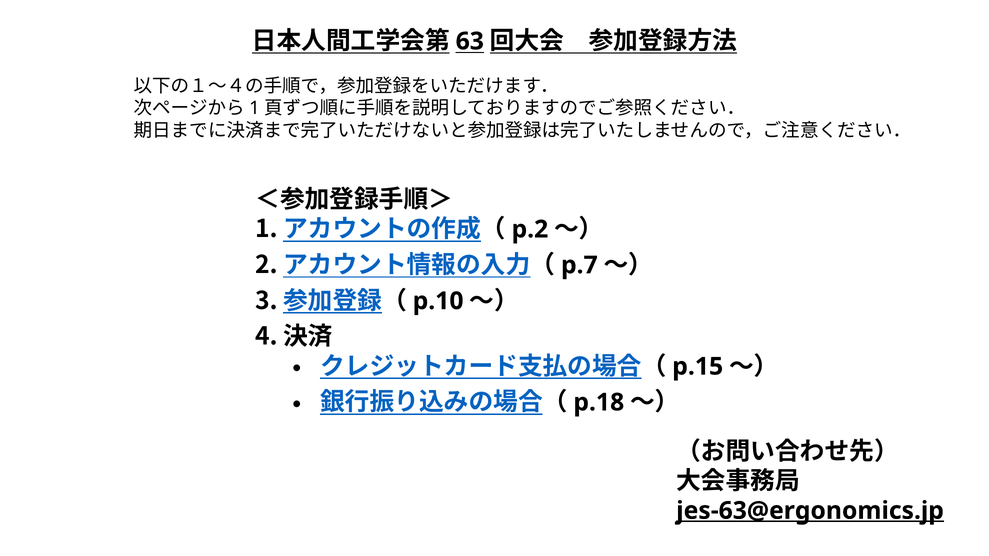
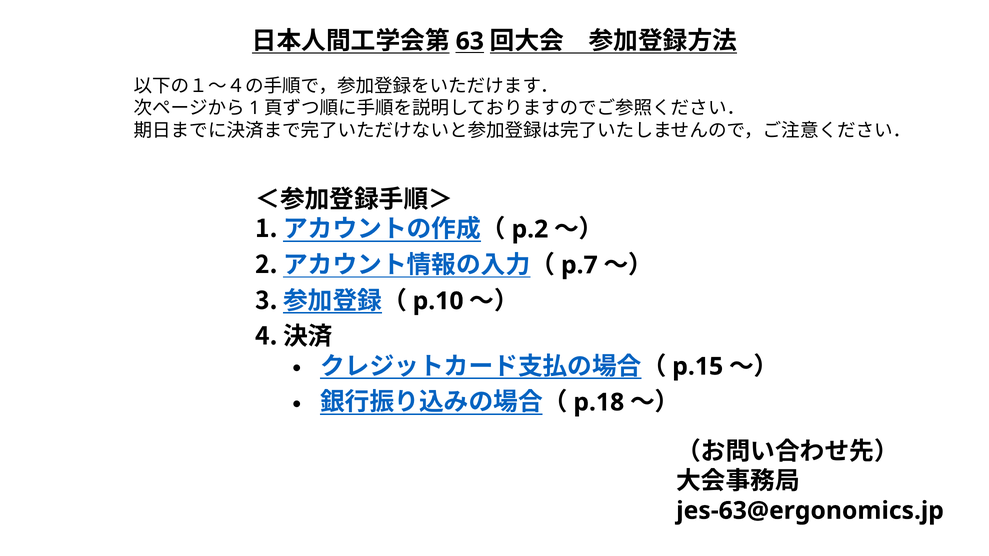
jes-63@ergonomics.jp underline: present -> none
